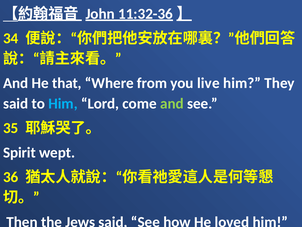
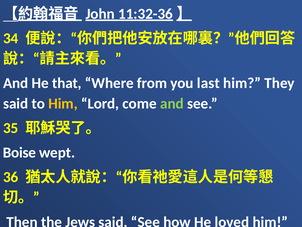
live: live -> last
Him at (63, 103) colour: light blue -> yellow
Spirit: Spirit -> Boise
